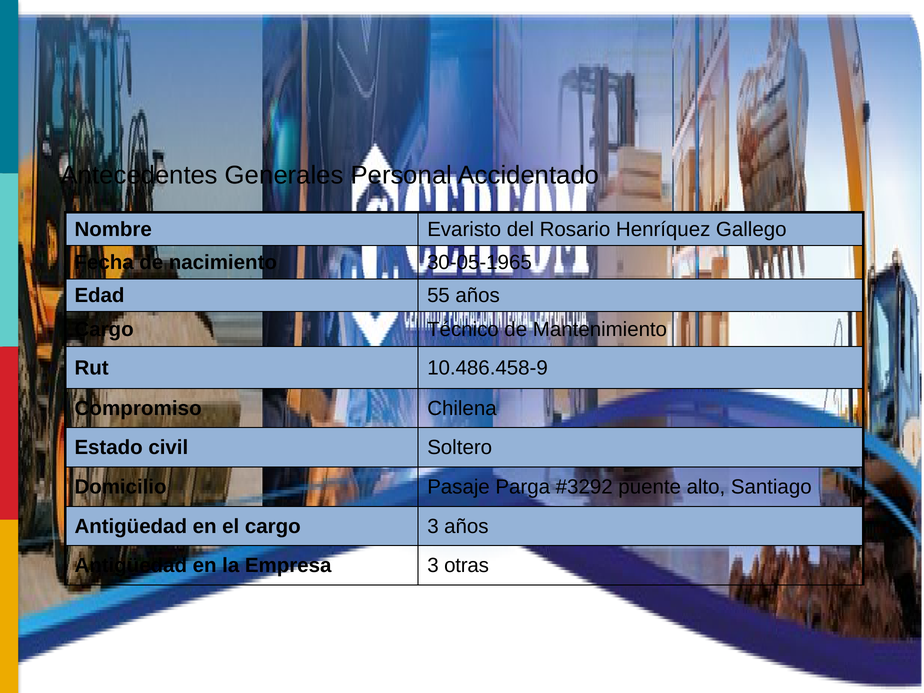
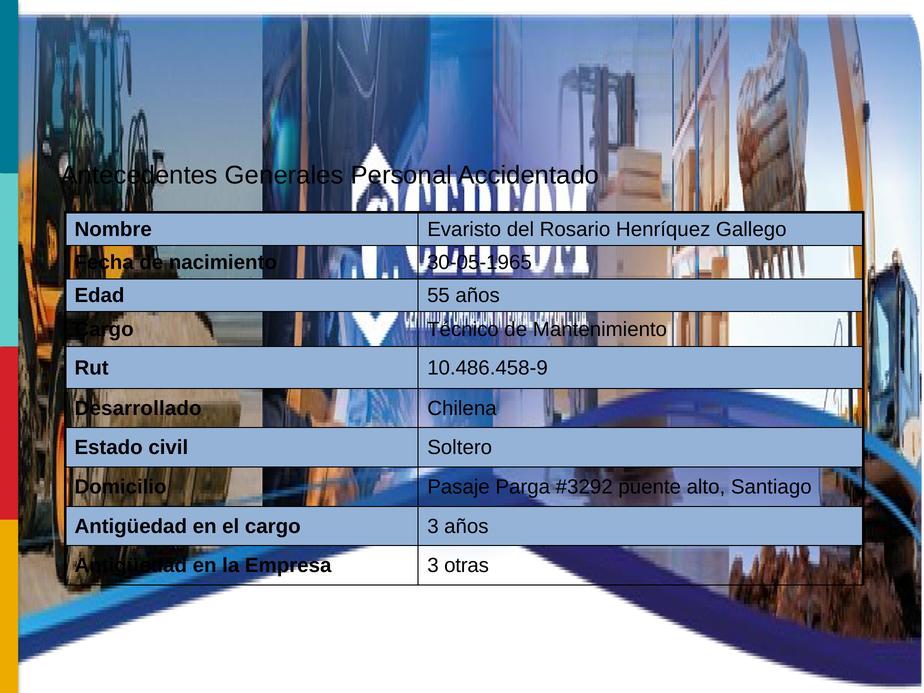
Compromiso: Compromiso -> Desarrollado
